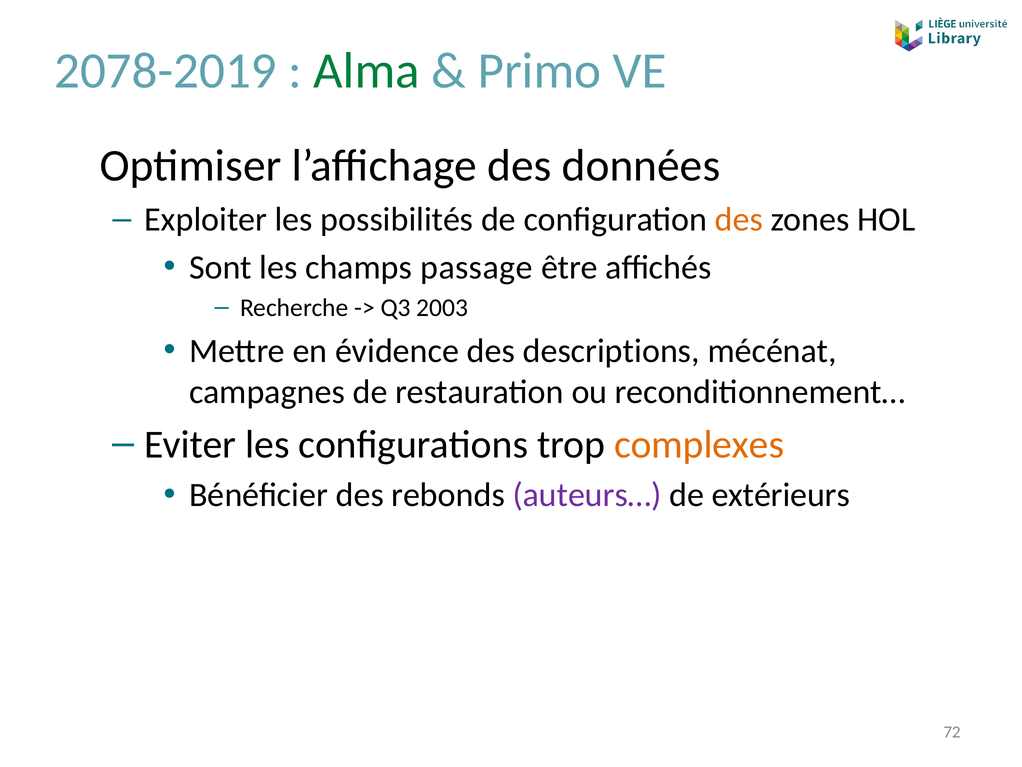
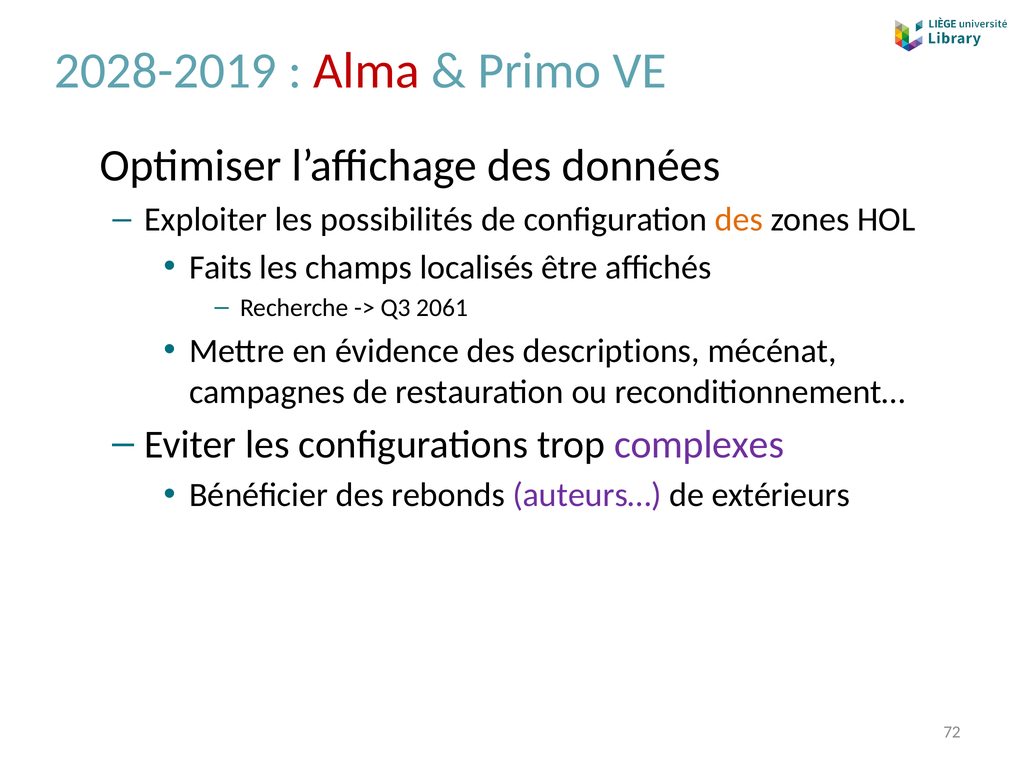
2078-2019: 2078-2019 -> 2028-2019
Alma colour: green -> red
Sont: Sont -> Faits
passage: passage -> localisés
2003: 2003 -> 2061
complexes colour: orange -> purple
